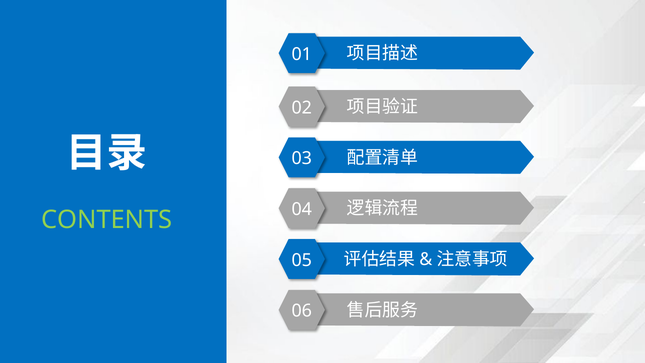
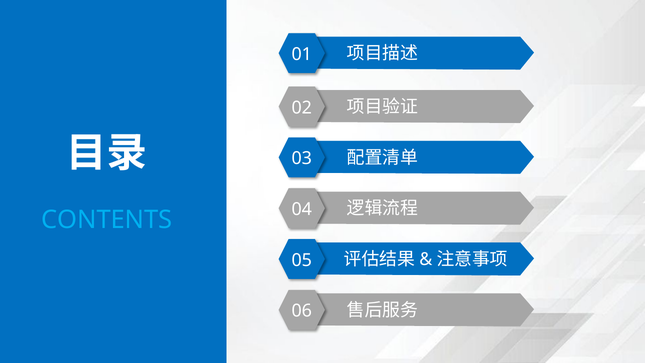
CONTENTS colour: light green -> light blue
